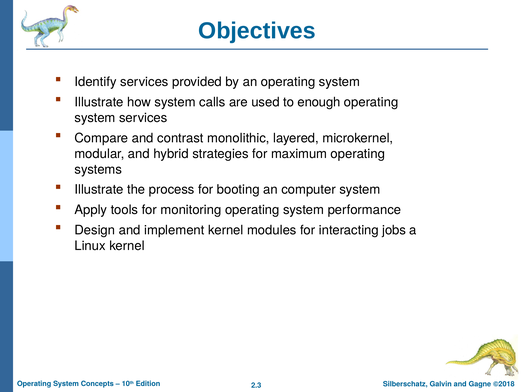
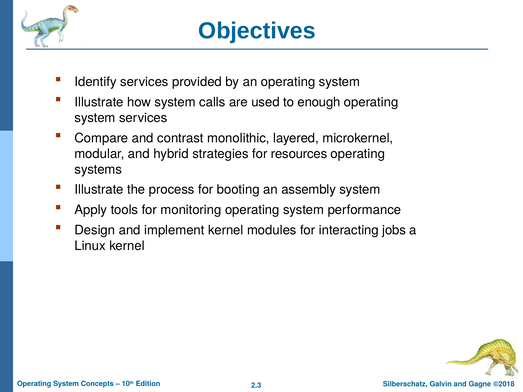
maximum: maximum -> resources
computer: computer -> assembly
